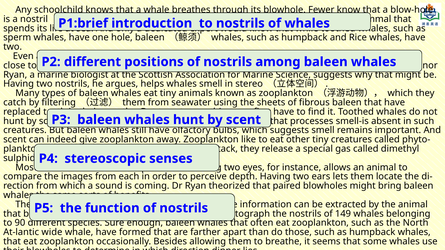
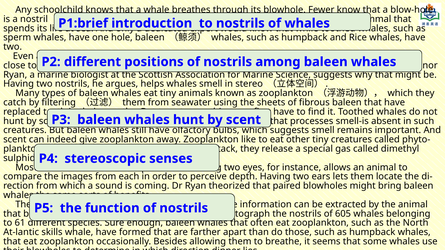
149: 149 -> 605
90: 90 -> 61
wide: wide -> skills
